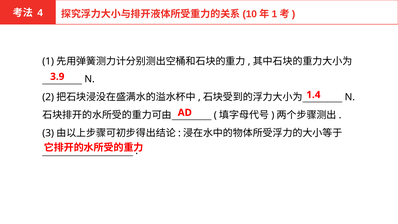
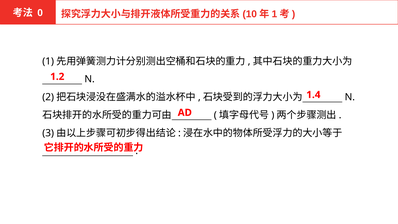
4: 4 -> 0
3.9: 3.9 -> 1.2
